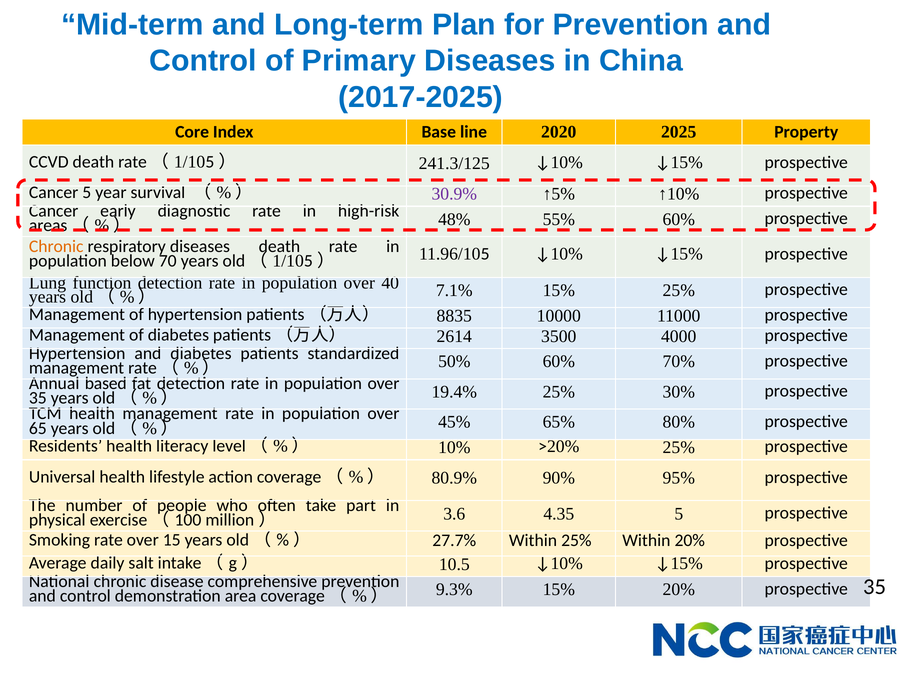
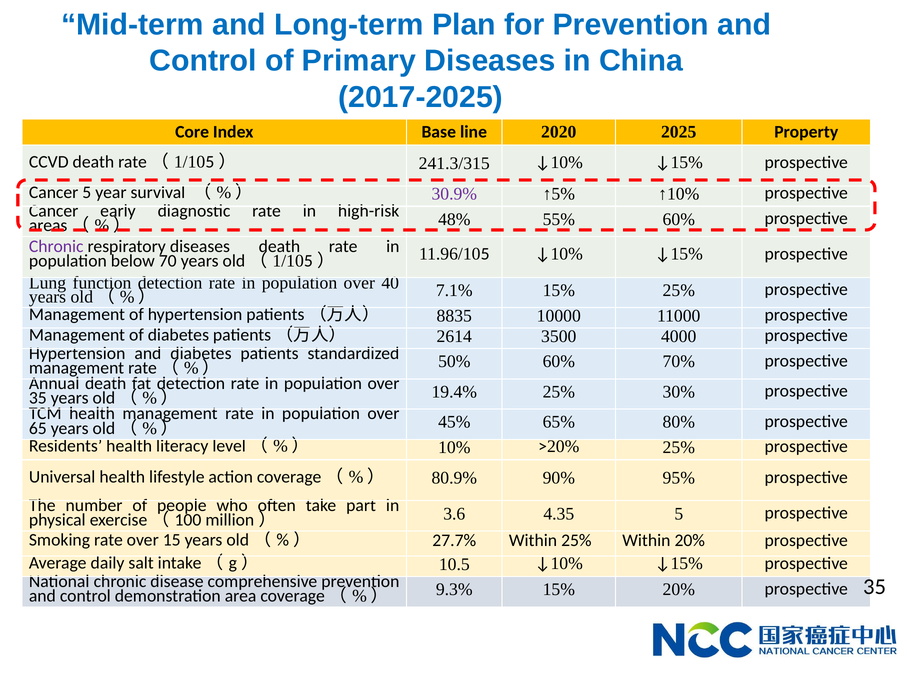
241.3/125: 241.3/125 -> 241.3/315
Chronic at (56, 247) colour: orange -> purple
Annual based: based -> death
